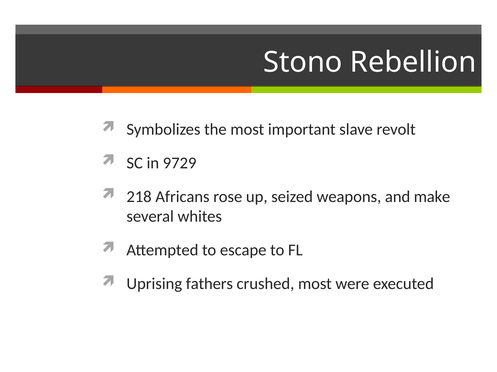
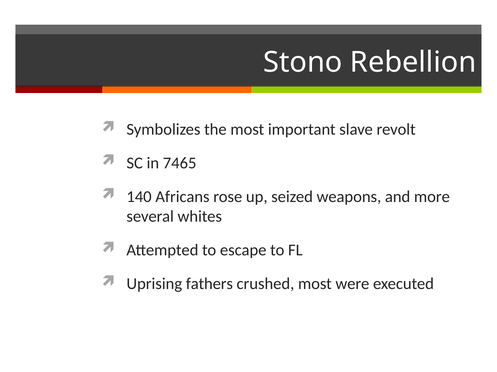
9729: 9729 -> 7465
218: 218 -> 140
make: make -> more
